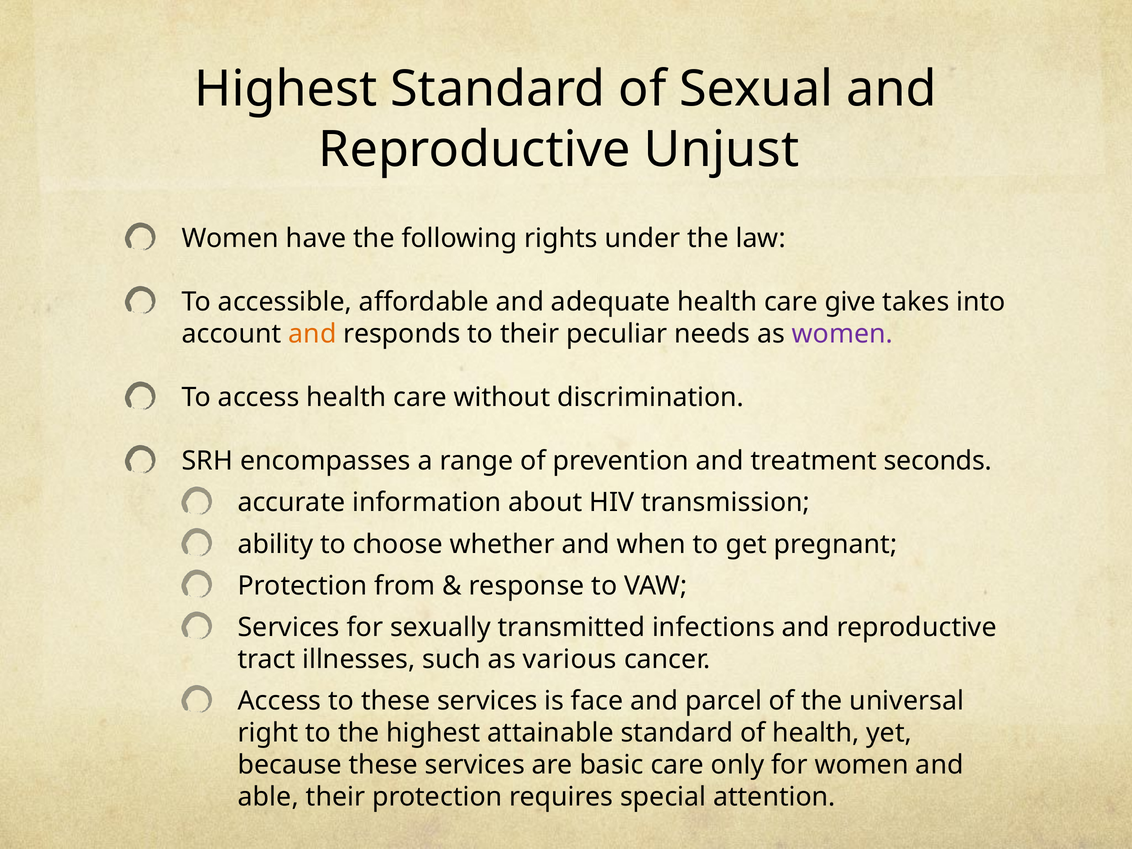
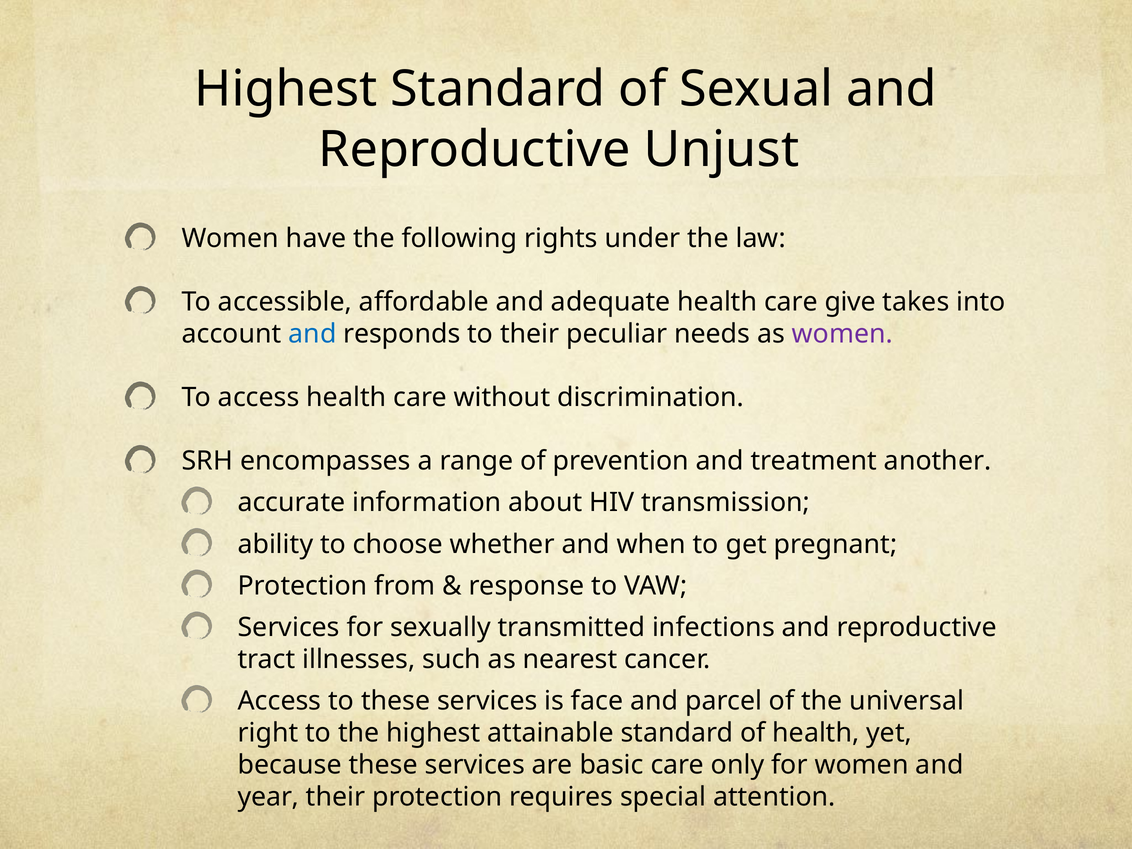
and at (312, 334) colour: orange -> blue
seconds: seconds -> another
various: various -> nearest
able: able -> year
